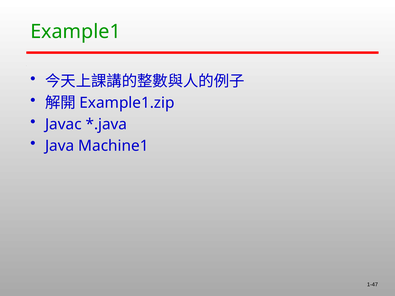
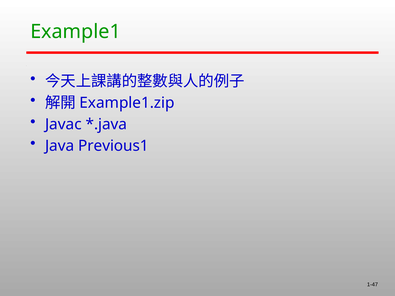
Machine1: Machine1 -> Previous1
